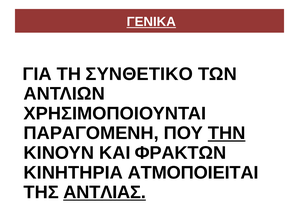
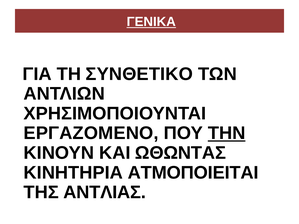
ΠΑΡΑΓΟΜΕΝΗ: ΠΑΡΑΓΟΜΕΝΗ -> ΕΡΓΑΖΟΜΕΝΟ
ΦΡΑΚΤΩΝ: ΦΡΑΚΤΩΝ -> ΩΘΩΝΤΑΣ
ΑΝΤΛΙΑΣ underline: present -> none
